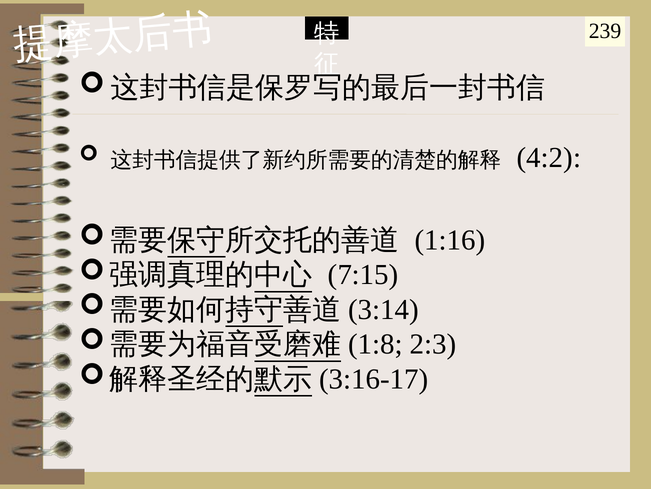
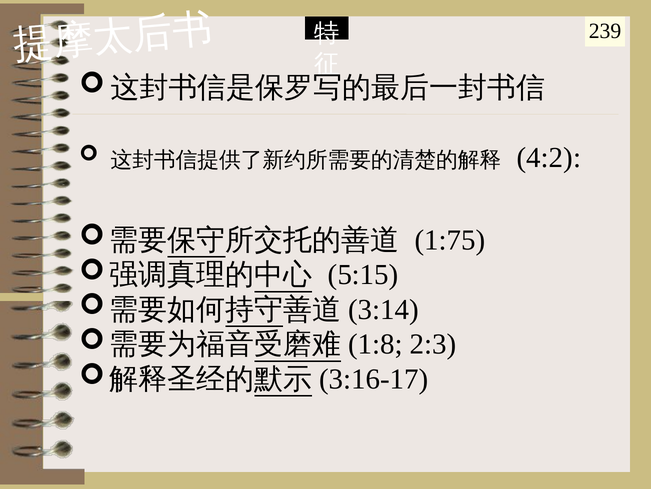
1:16: 1:16 -> 1:75
7:15: 7:15 -> 5:15
